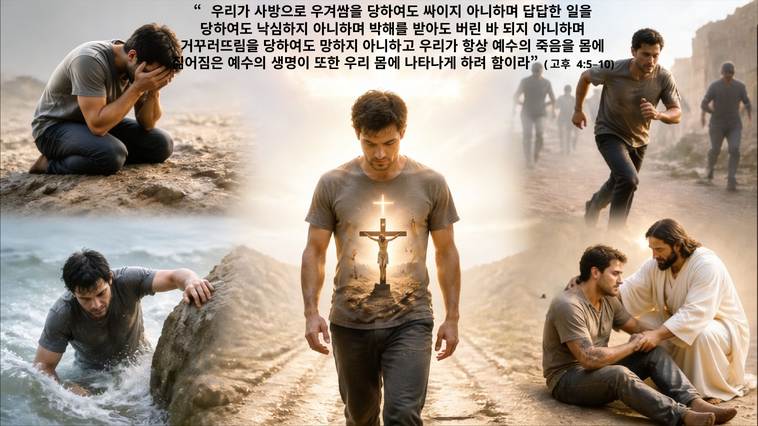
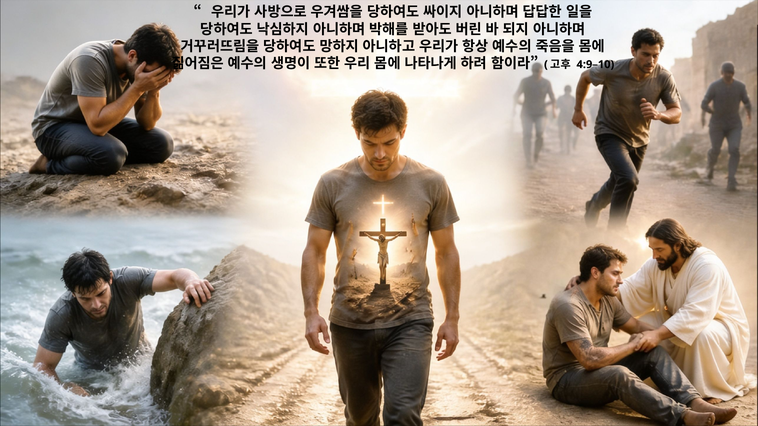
4:5–10: 4:5–10 -> 4:9–10
